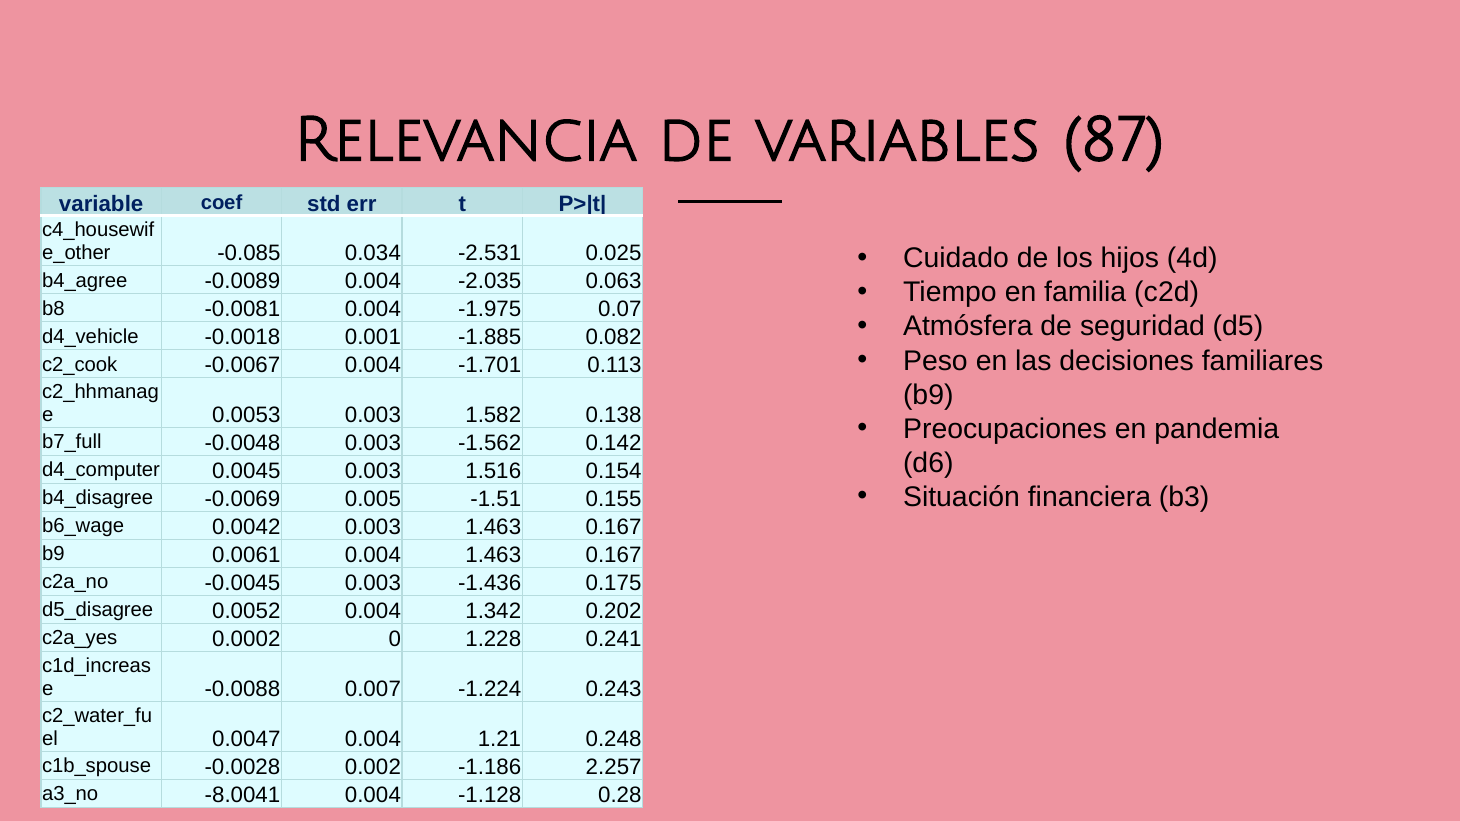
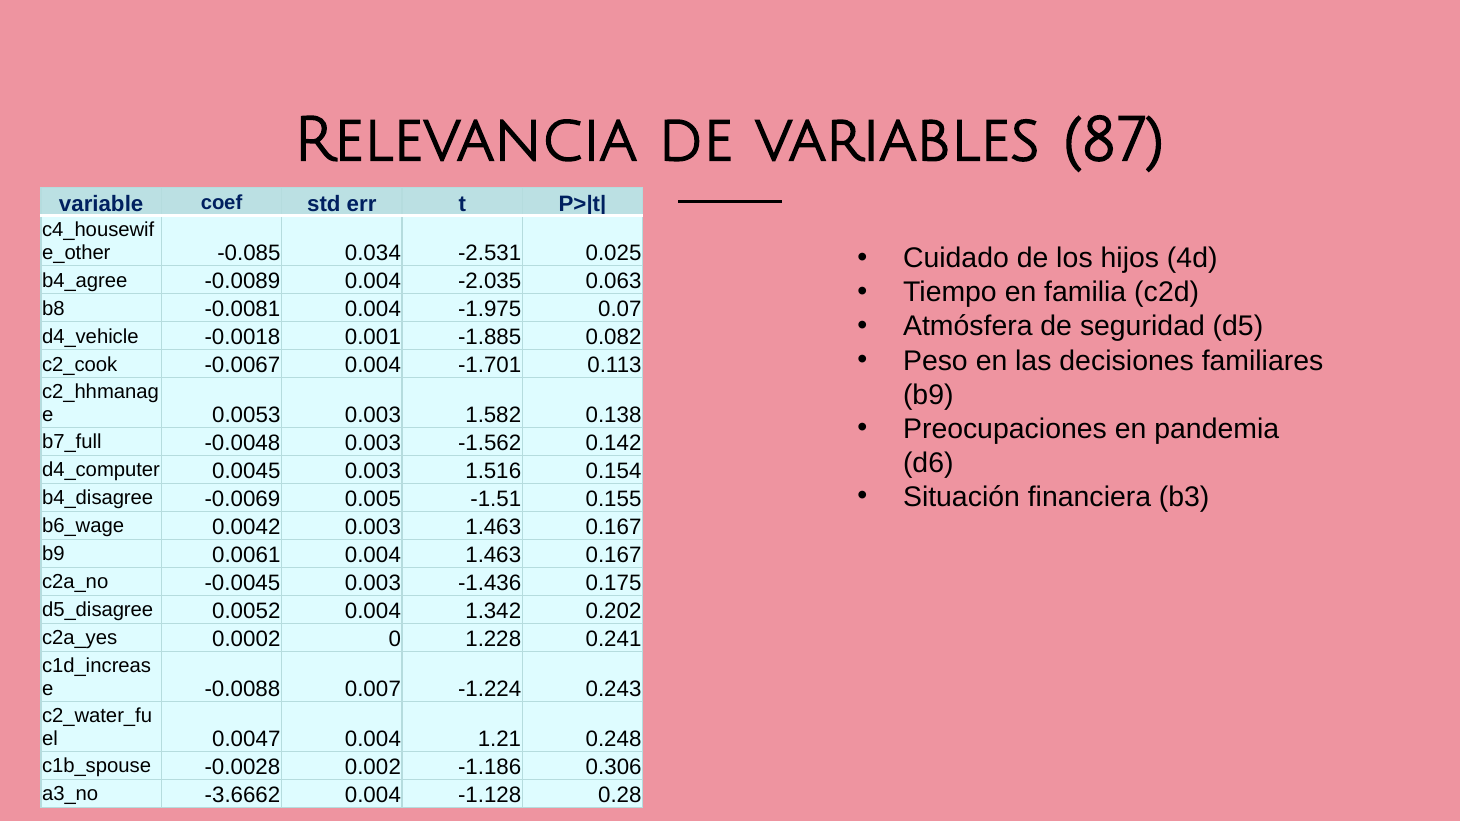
2.257: 2.257 -> 0.306
-8.0041: -8.0041 -> -3.6662
